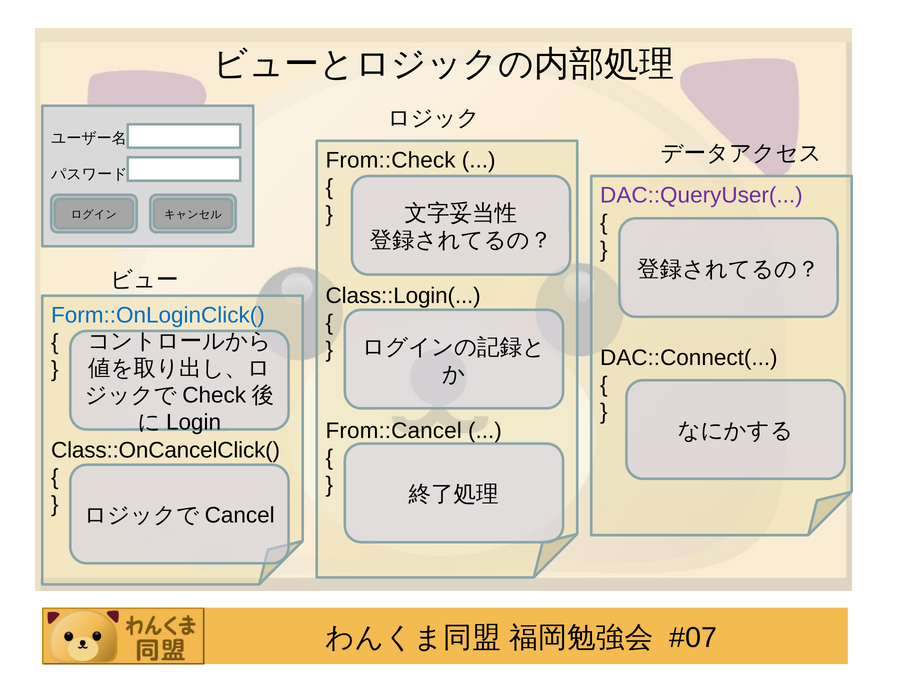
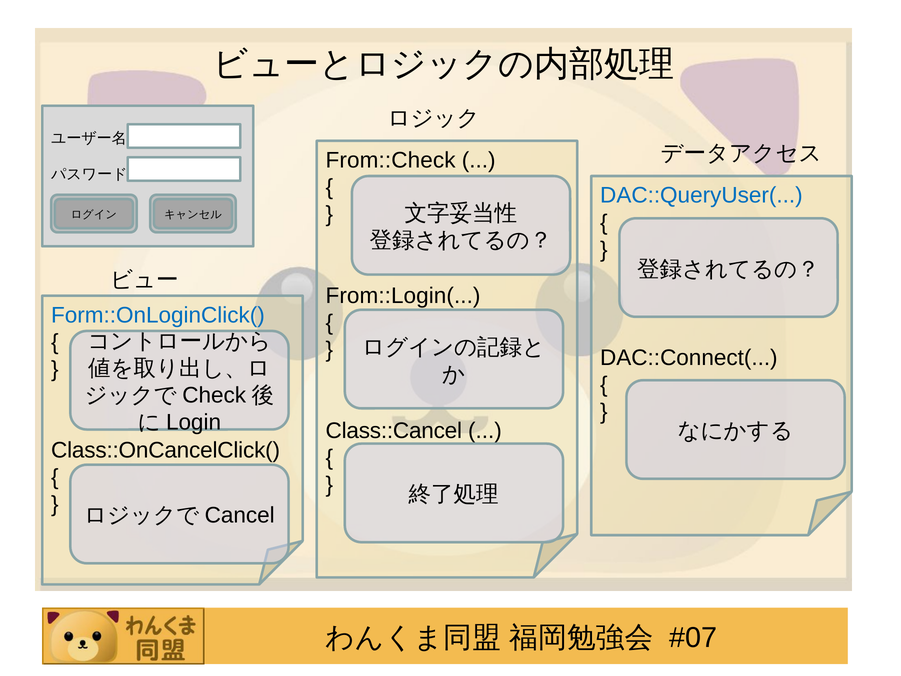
DAC::QueryUser( colour: purple -> blue
Class::Login(: Class::Login( -> From::Login(
From::Cancel: From::Cancel -> Class::Cancel
